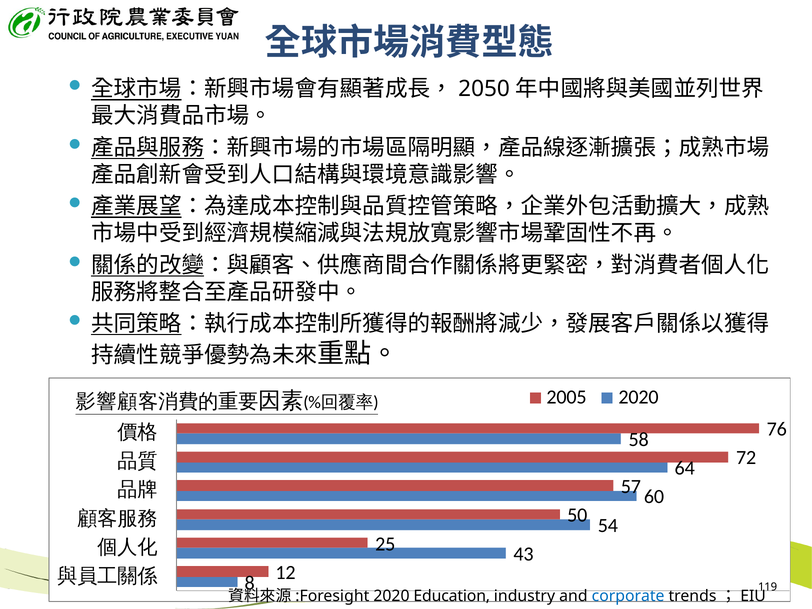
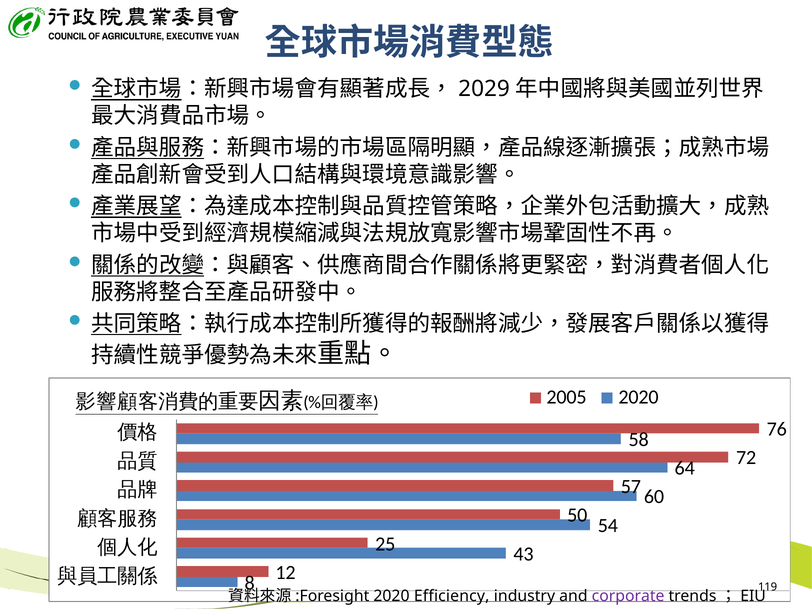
2050: 2050 -> 2029
Education: Education -> Efficiency
corporate colour: blue -> purple
